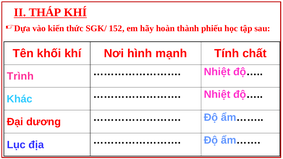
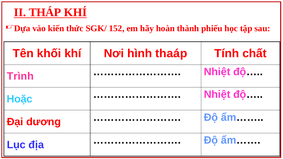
mạnh: mạnh -> thaáp
Khác: Khác -> Hoặc
